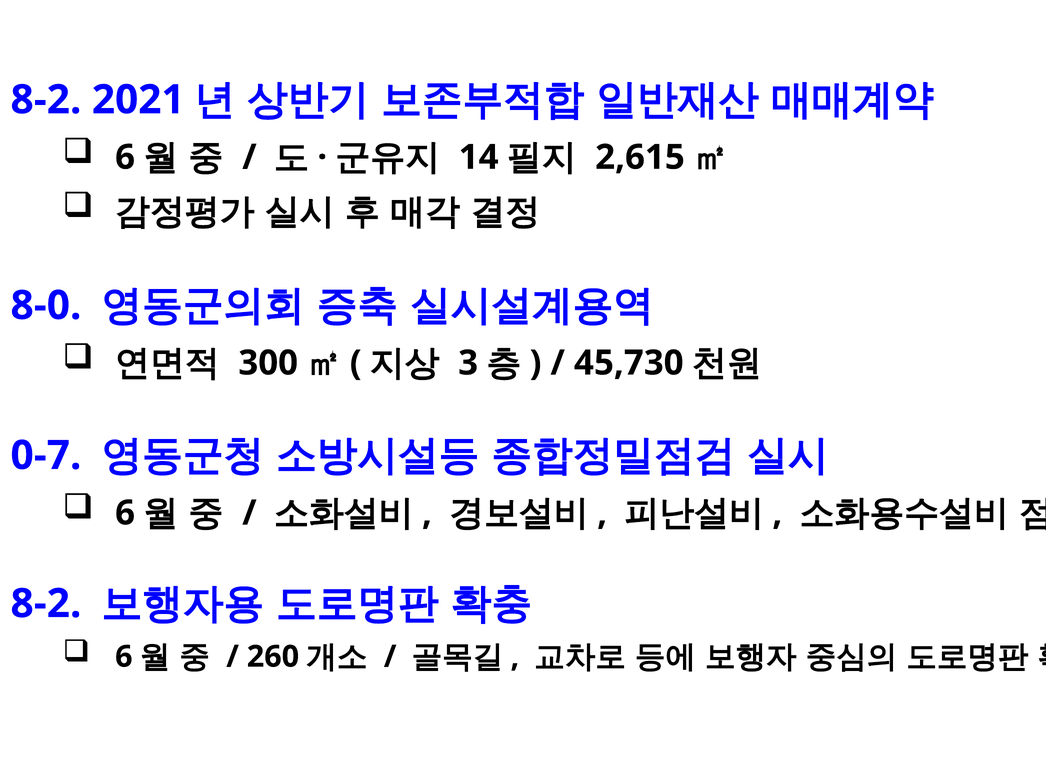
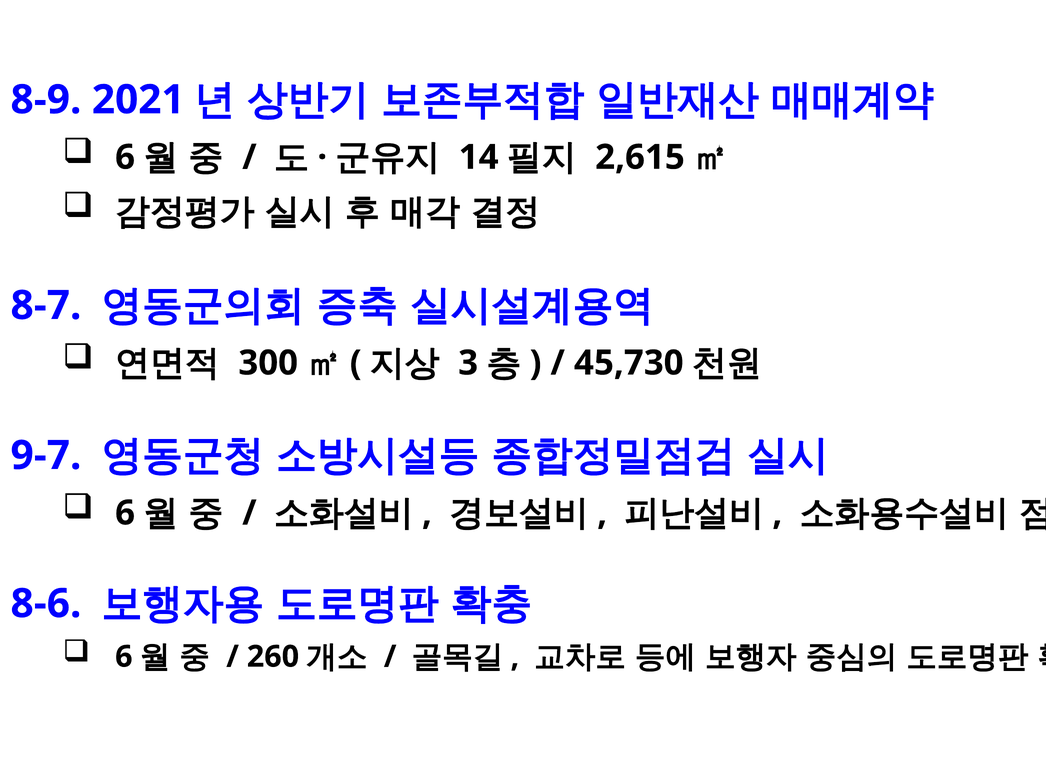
8-2 at (46, 100): 8-2 -> 8-9
8-0: 8-0 -> 8-7
0-7: 0-7 -> 9-7
8-2 at (46, 604): 8-2 -> 8-6
